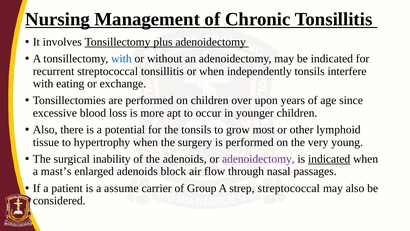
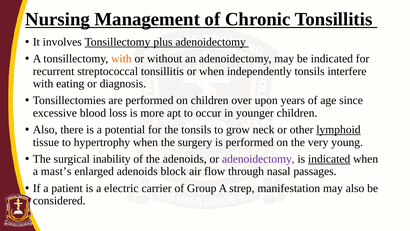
with at (121, 59) colour: blue -> orange
exchange: exchange -> diagnosis
most: most -> neck
lymphoid underline: none -> present
assume: assume -> electric
strep streptococcal: streptococcal -> manifestation
